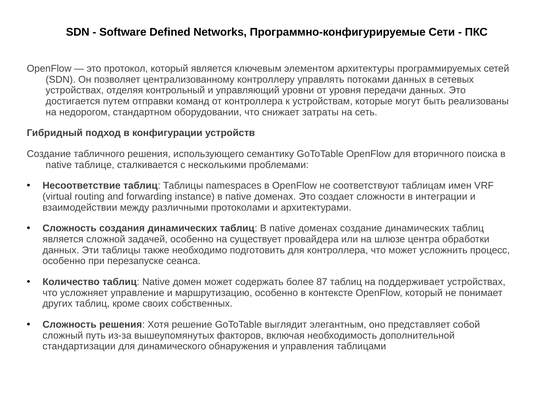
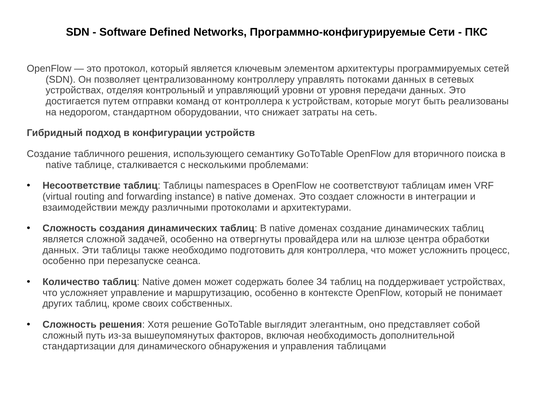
существует: существует -> отвергнуты
87: 87 -> 34
